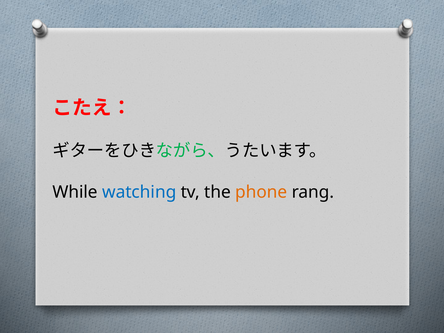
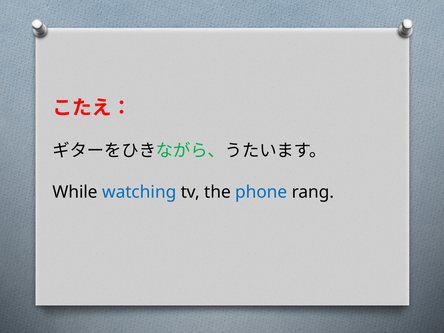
phone colour: orange -> blue
